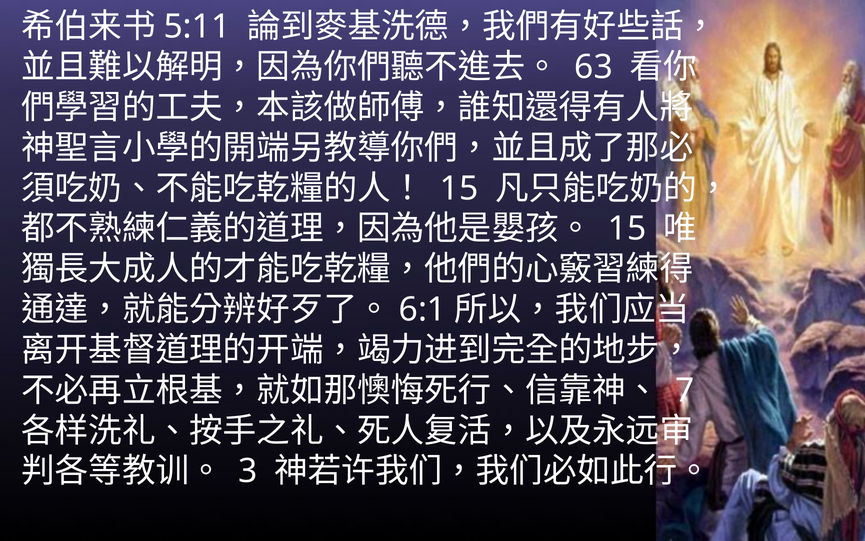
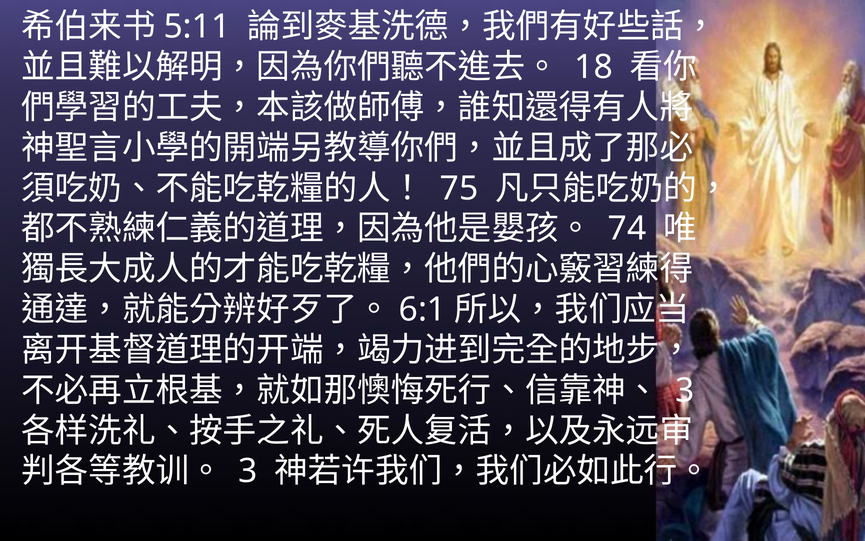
63: 63 -> 18
15 at (459, 188): 15 -> 75
15 at (627, 229): 15 -> 74
7 at (685, 390): 7 -> 3
